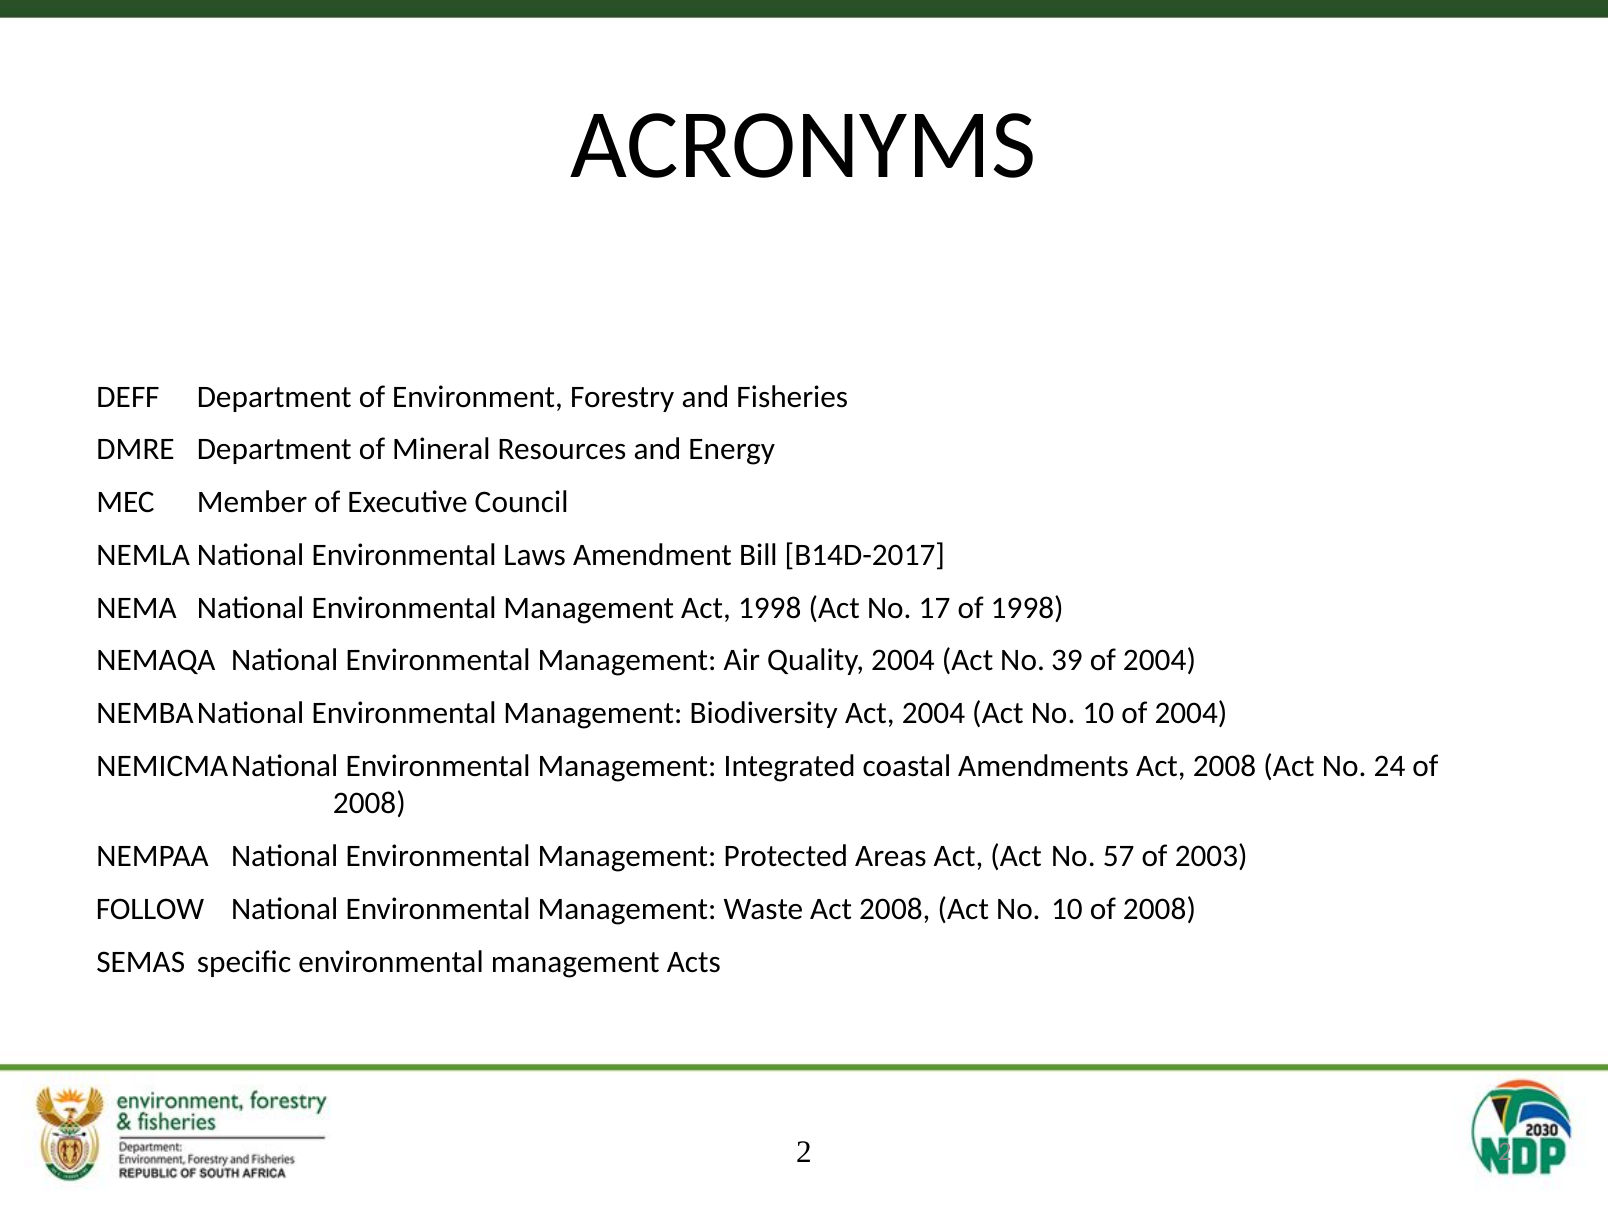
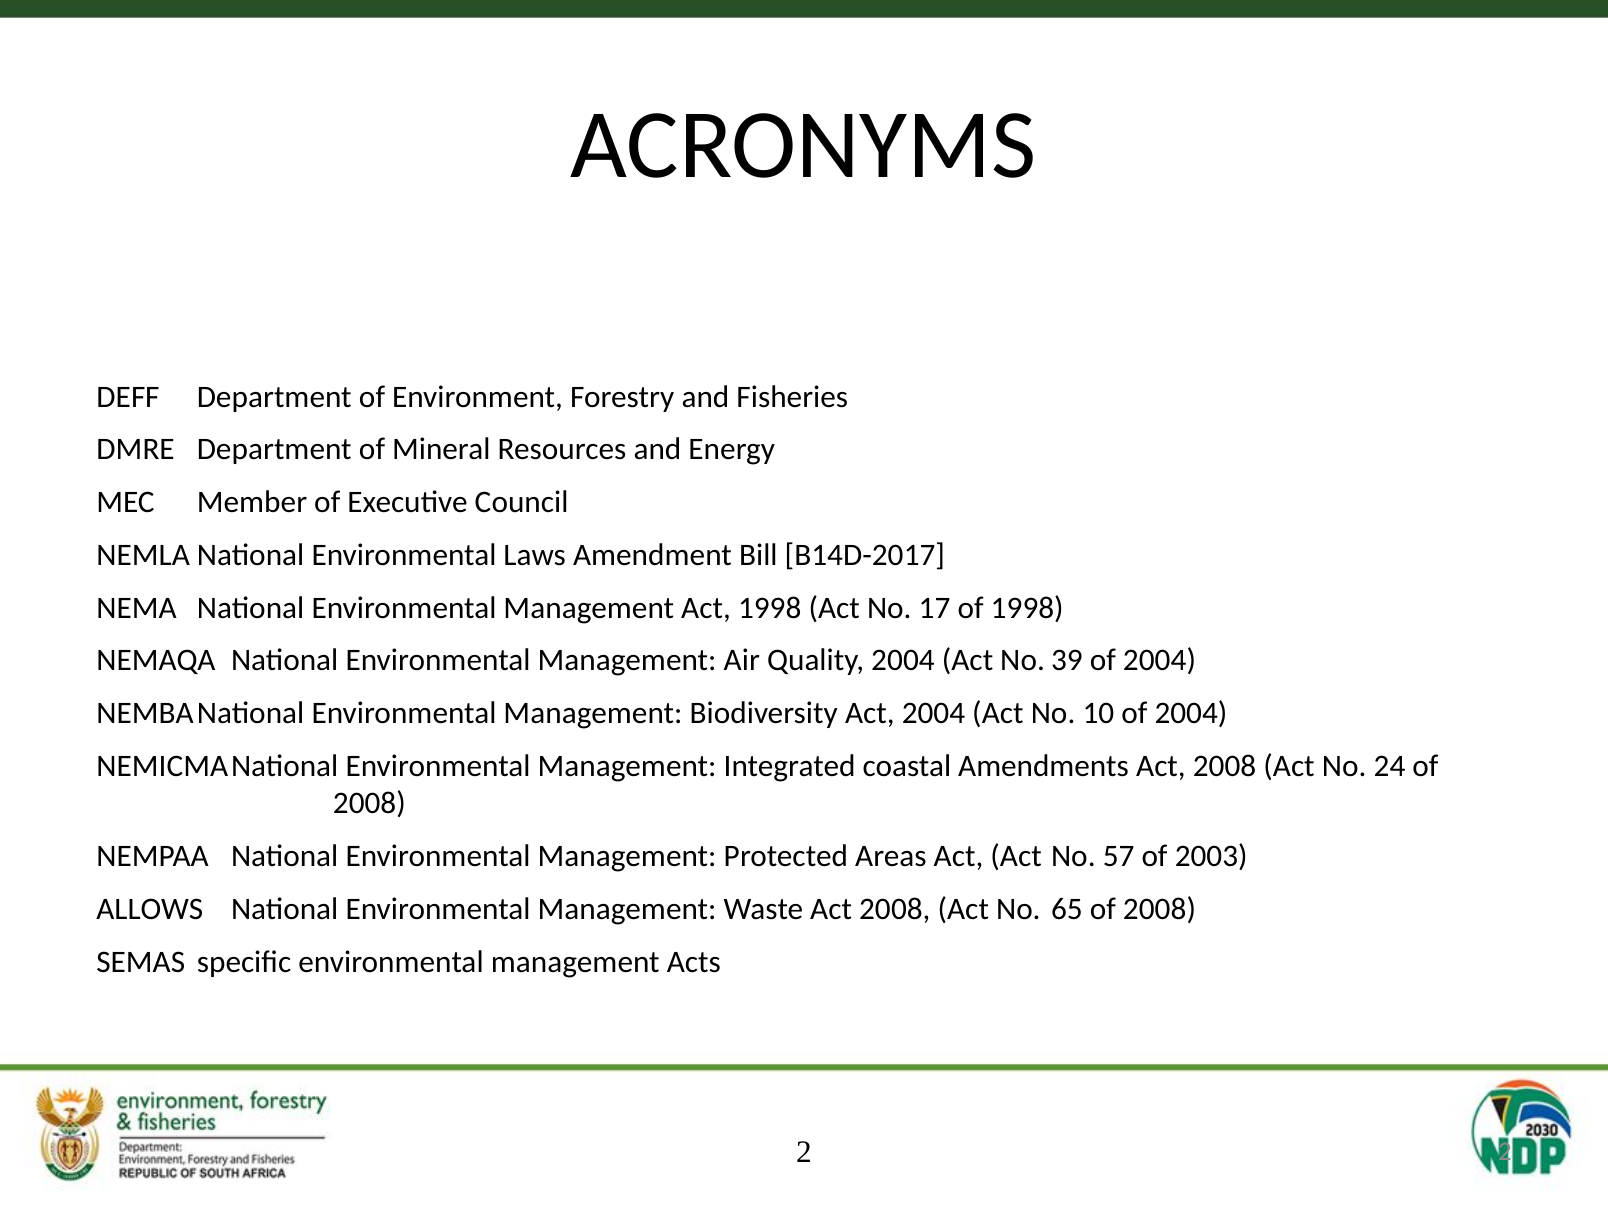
FOLLOW: FOLLOW -> ALLOWS
2008 Act No 10: 10 -> 65
